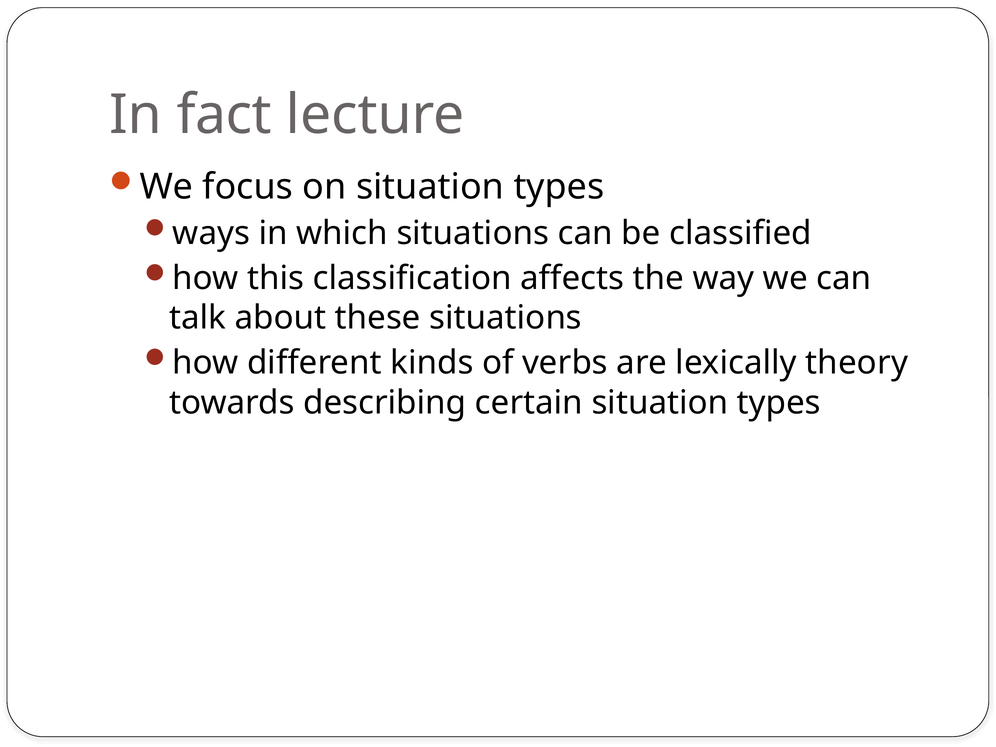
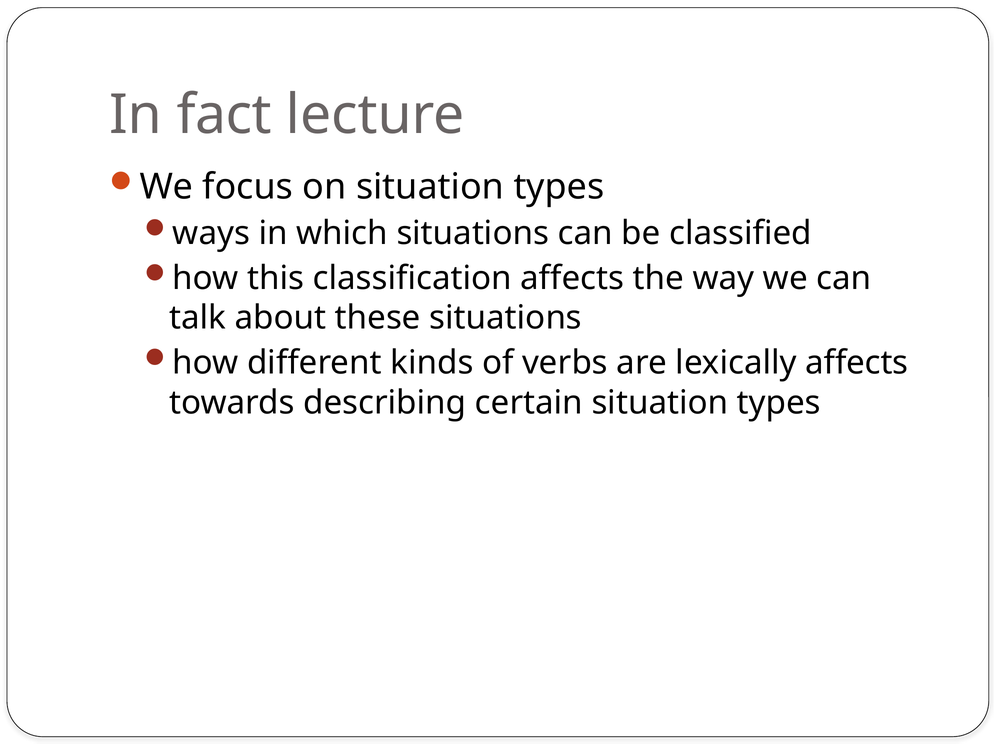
lexically theory: theory -> affects
